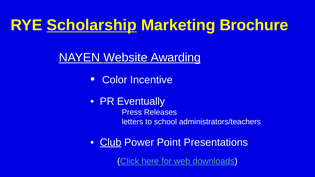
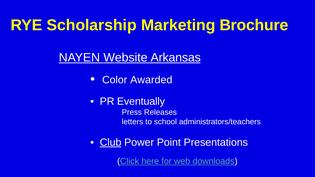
Scholarship underline: present -> none
Awarding: Awarding -> Arkansas
Incentive: Incentive -> Awarded
